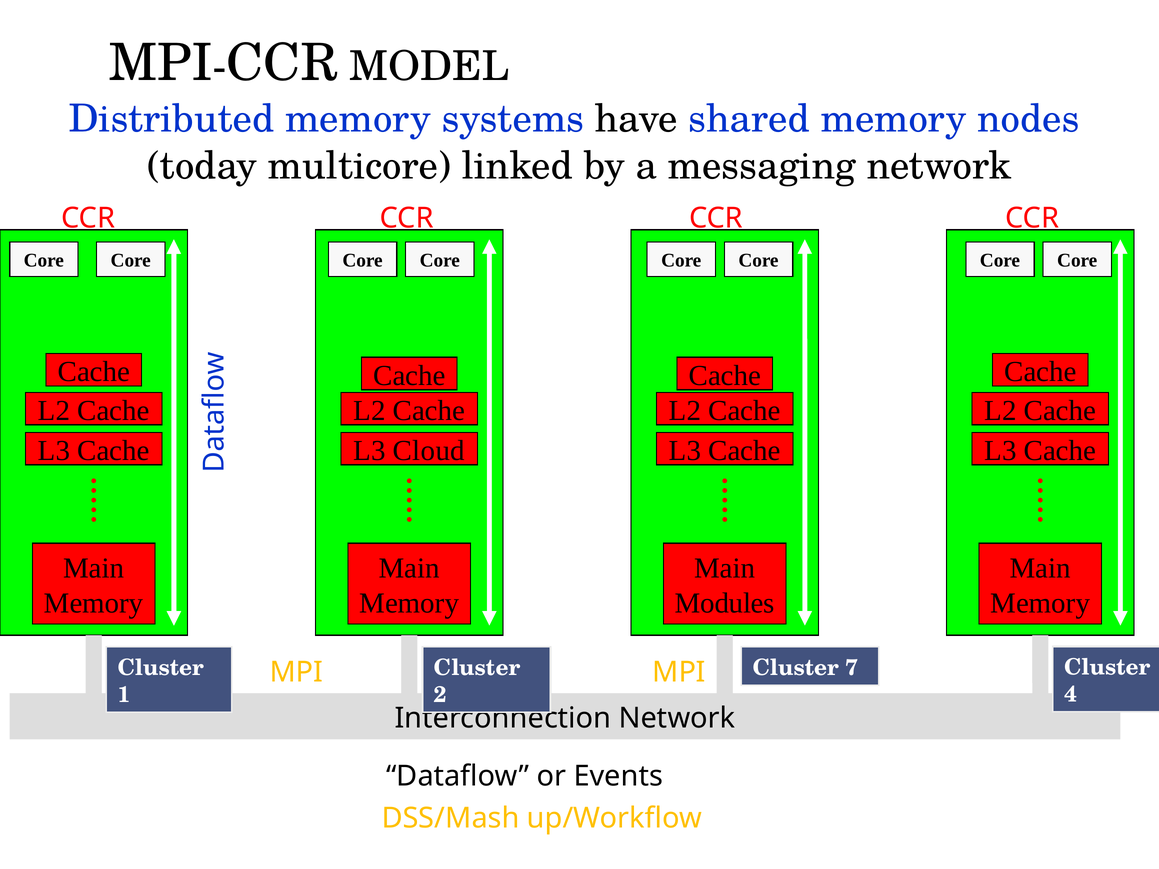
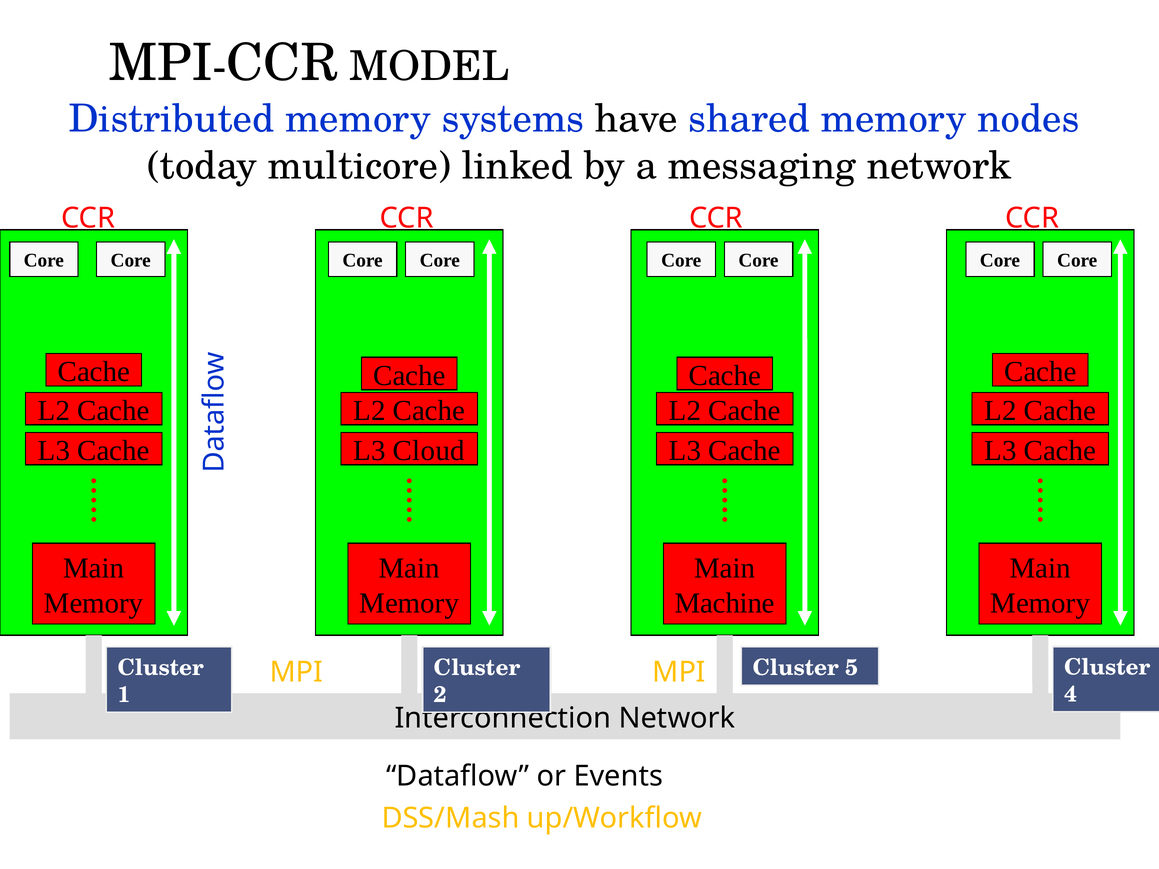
Modules: Modules -> Machine
7: 7 -> 5
